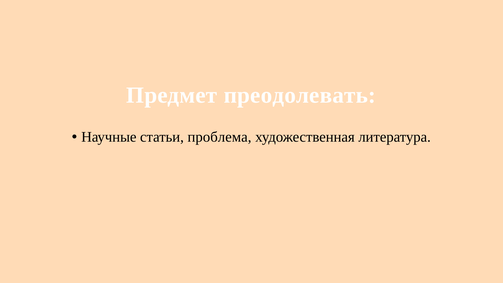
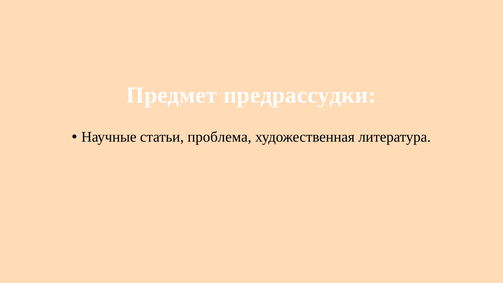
преодолевать: преодолевать -> предрассудки
